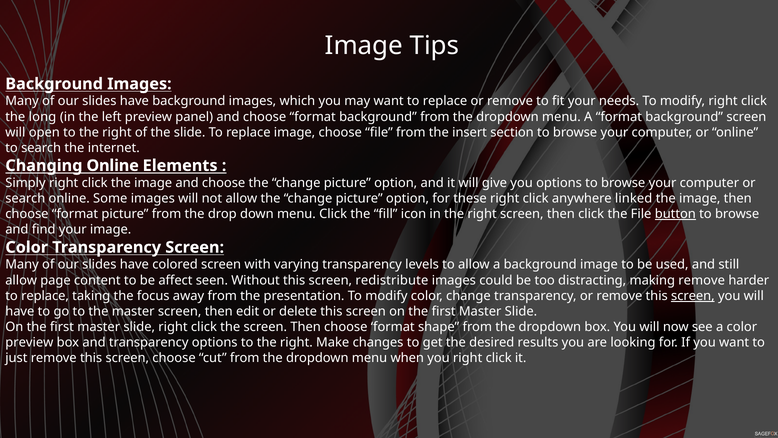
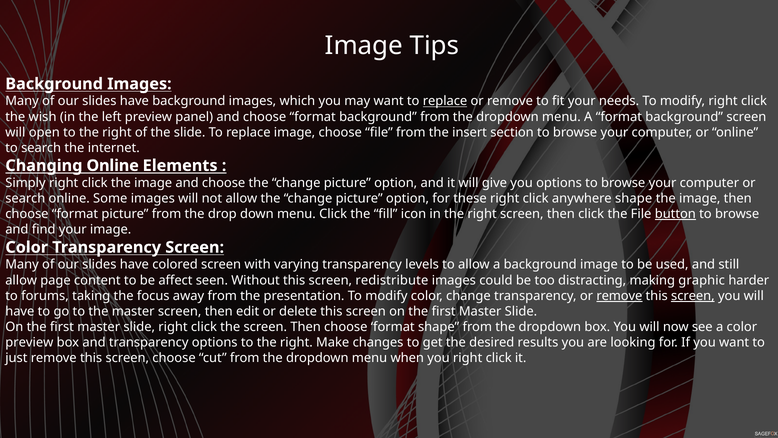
replace at (445, 101) underline: none -> present
long: long -> wish
anywhere linked: linked -> shape
making remove: remove -> graphic
replace at (45, 296): replace -> forums
remove at (619, 296) underline: none -> present
